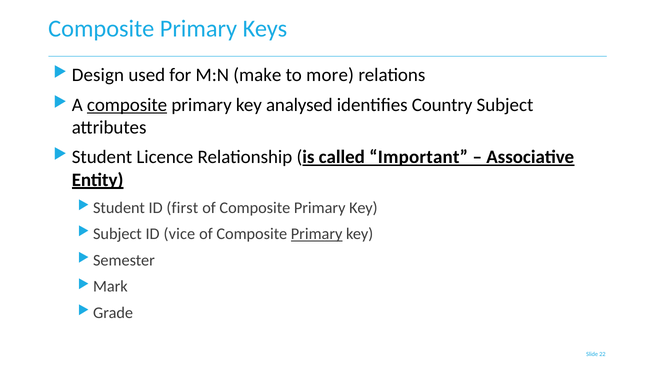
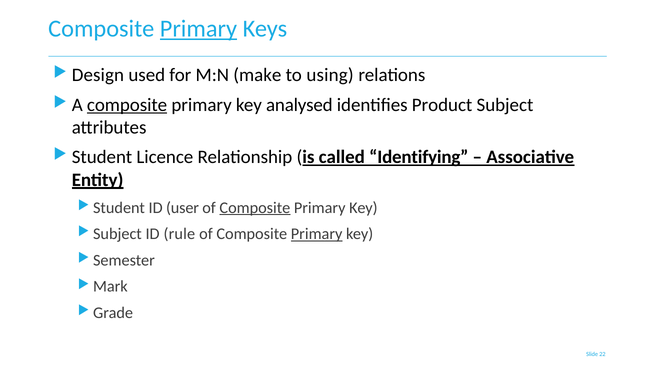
Primary at (198, 29) underline: none -> present
more: more -> using
Country: Country -> Product
Important: Important -> Identifying
first: first -> user
Composite at (255, 207) underline: none -> present
vice: vice -> rule
